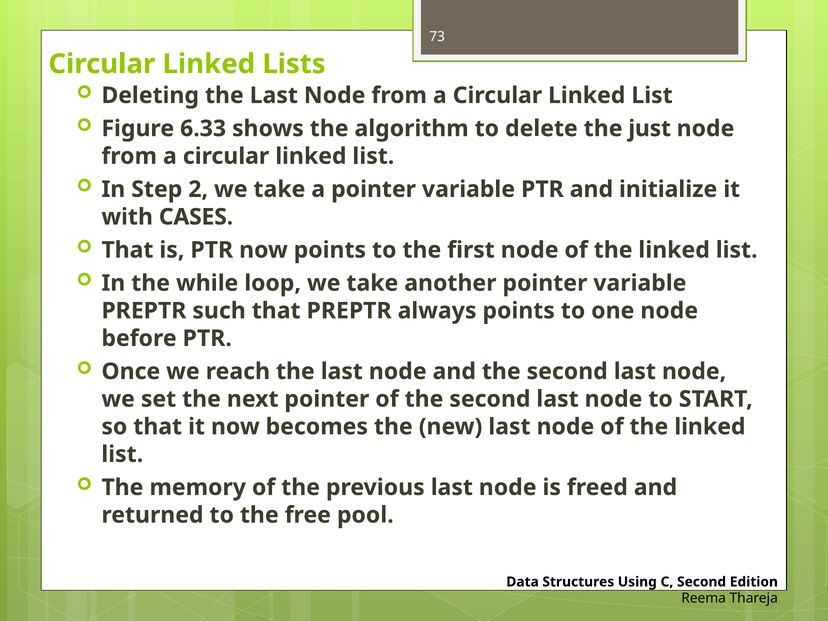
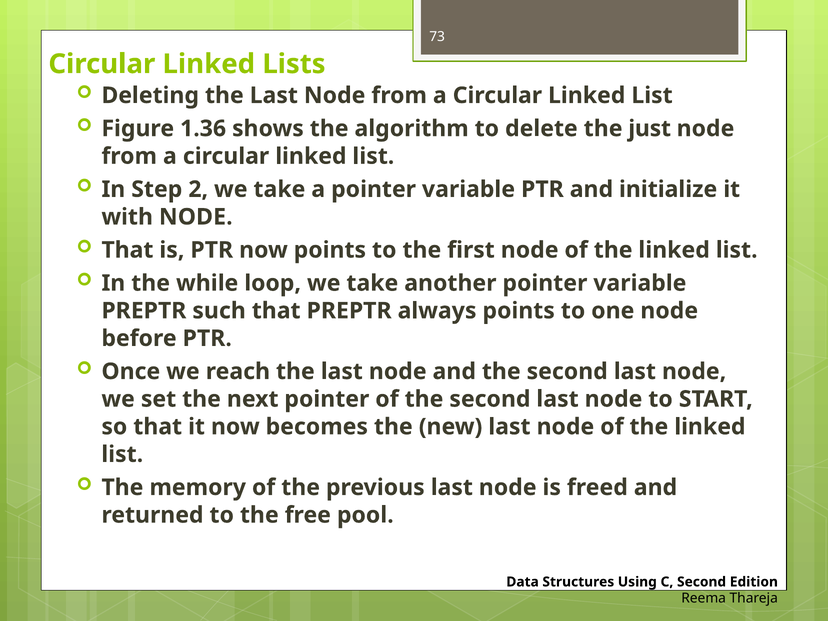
6.33: 6.33 -> 1.36
with CASES: CASES -> NODE
